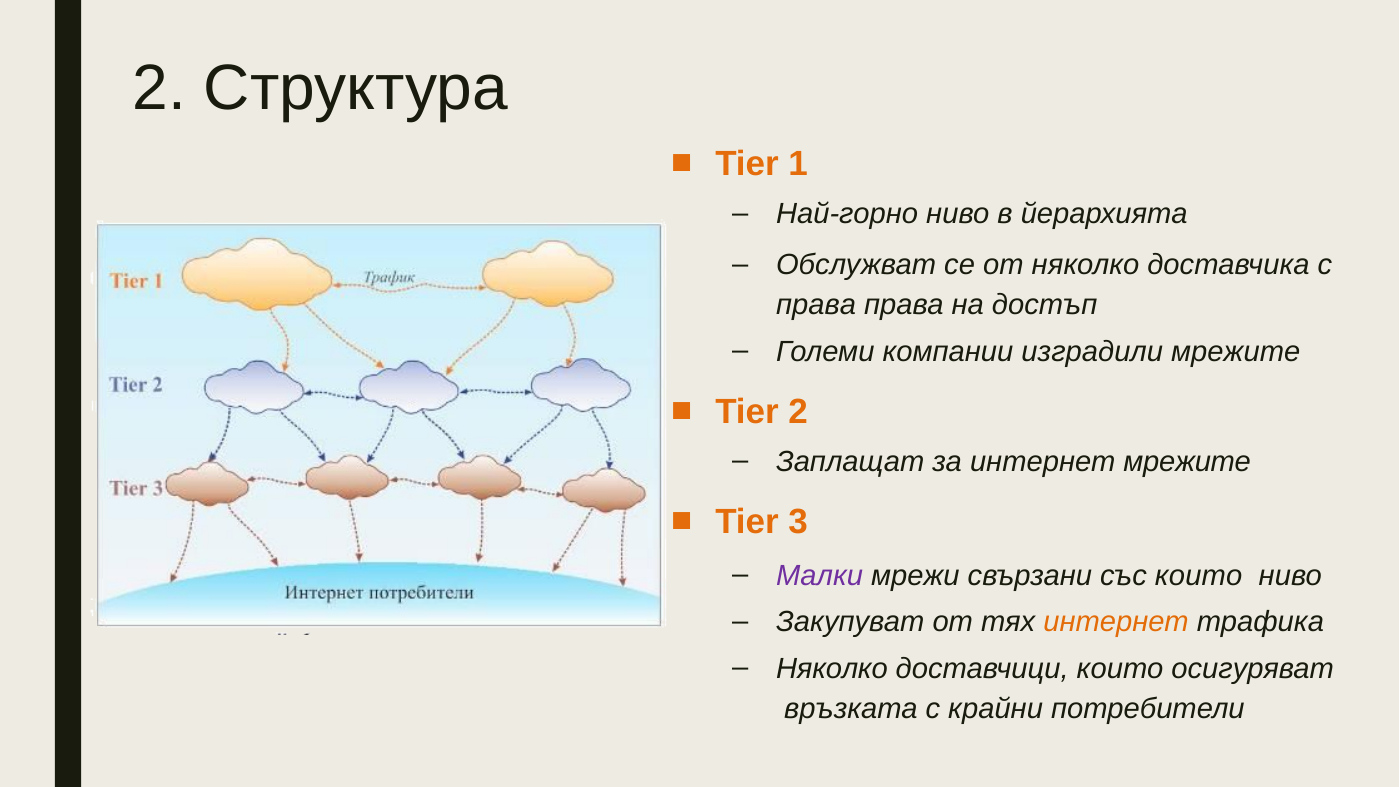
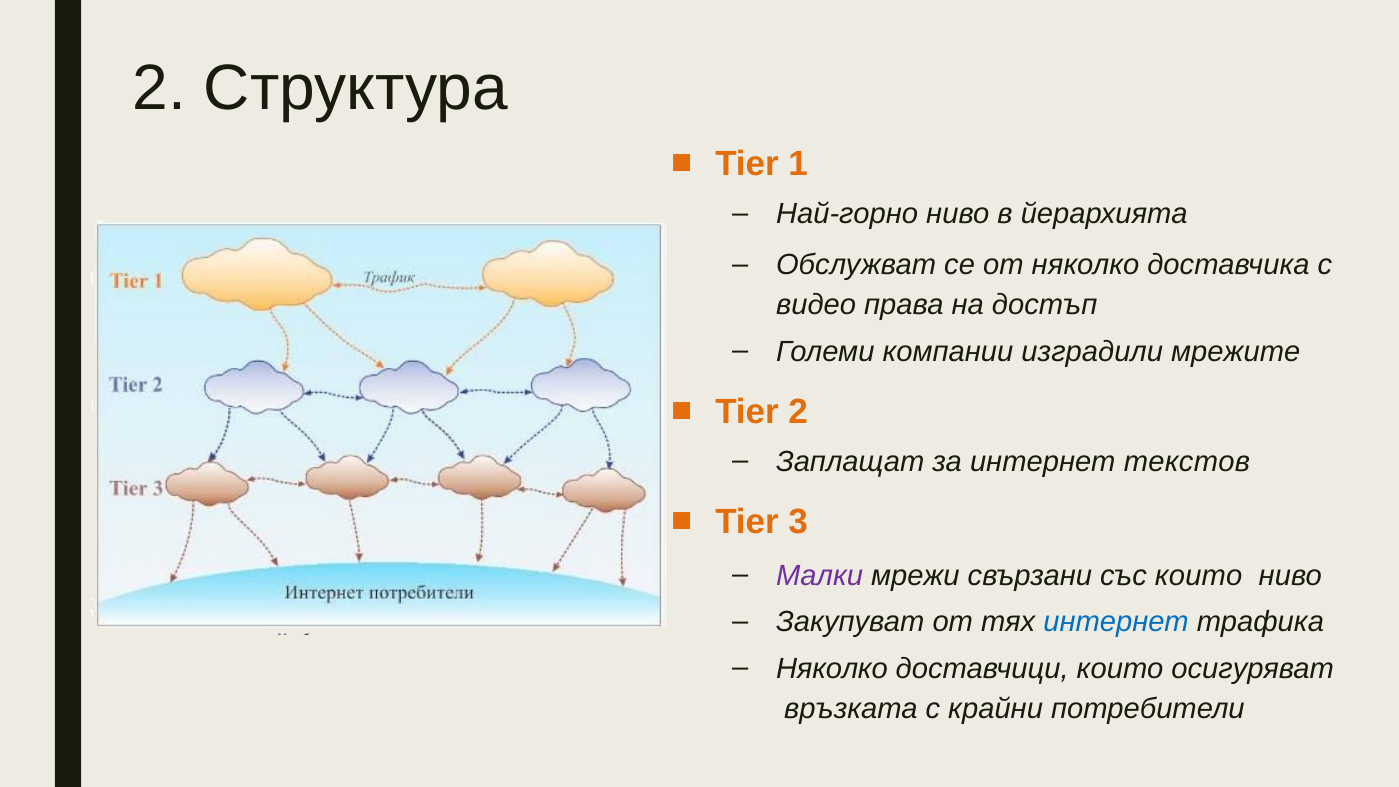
права at (816, 305): права -> видео
интернет мрежите: мрежите -> текстов
интернет at (1116, 622) colour: orange -> blue
